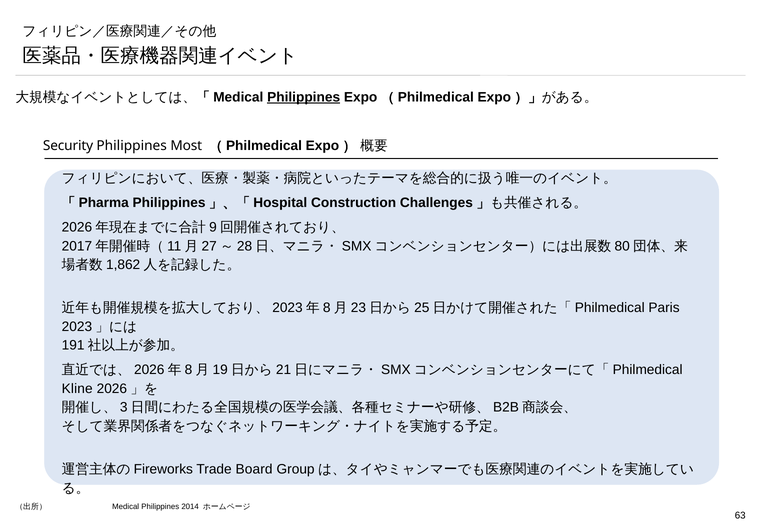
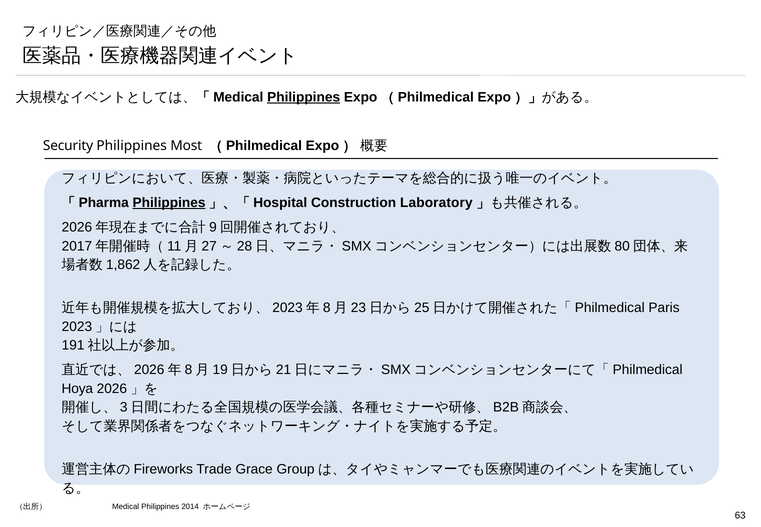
Philippines at (169, 203) underline: none -> present
Challenges: Challenges -> Laboratory
Kline: Kline -> Hoya
Board: Board -> Grace
